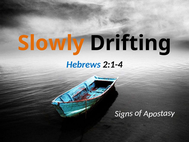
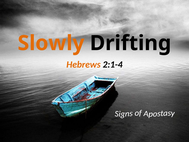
Hebrews colour: blue -> orange
